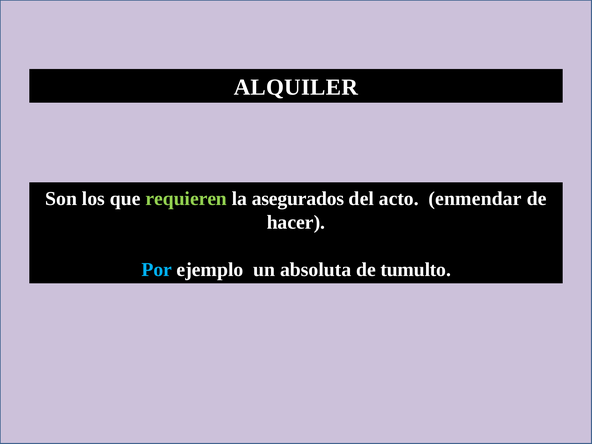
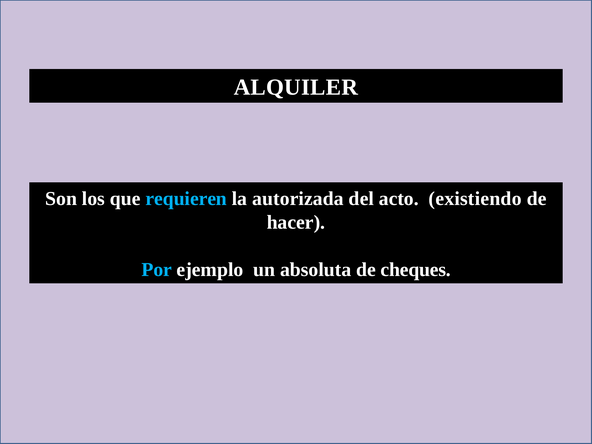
requieren colour: light green -> light blue
asegurados: asegurados -> autorizada
enmendar: enmendar -> existiendo
tumulto: tumulto -> cheques
